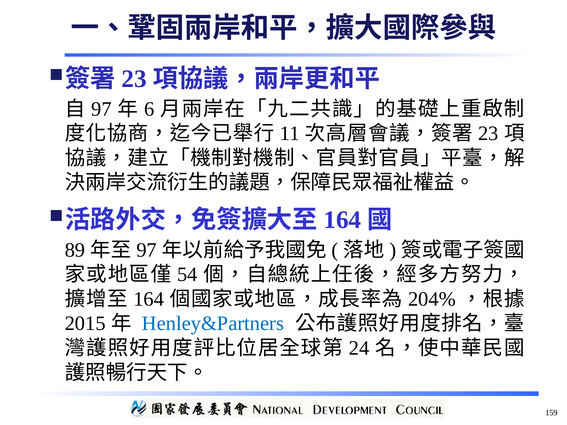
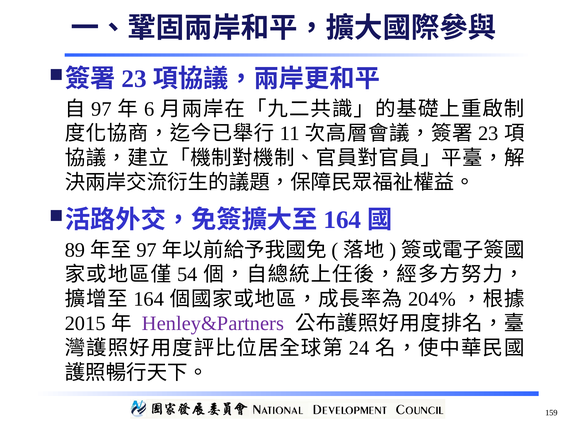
Henley&Partners colour: blue -> purple
